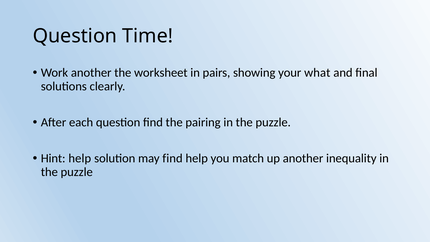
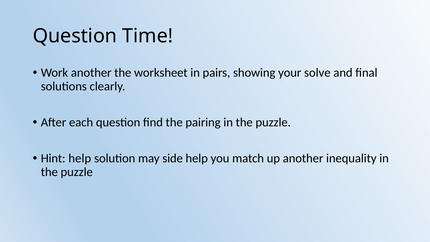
what: what -> solve
may find: find -> side
